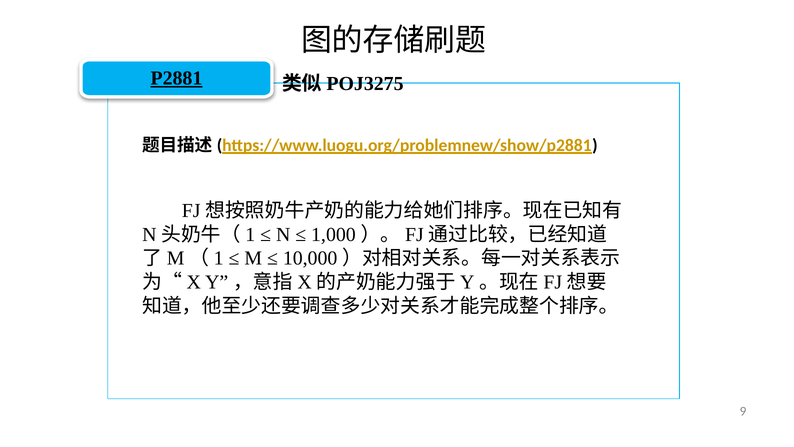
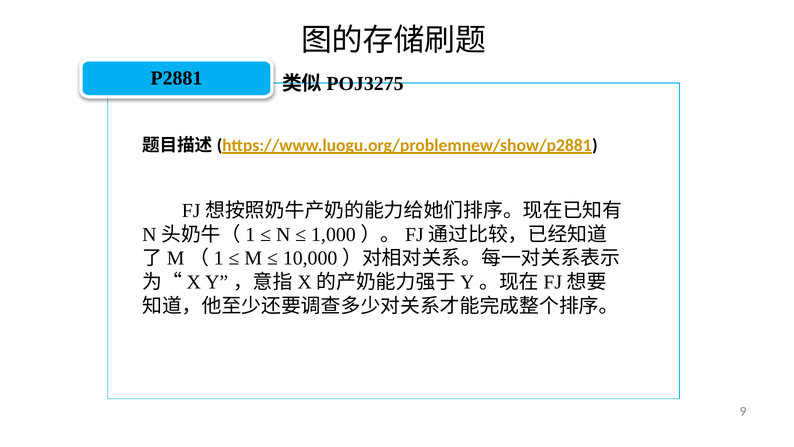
P2881 underline: present -> none
